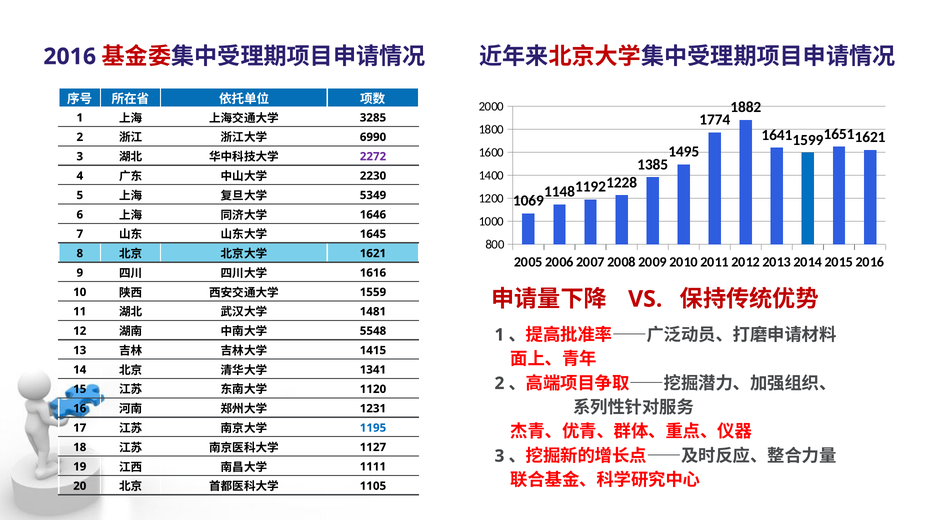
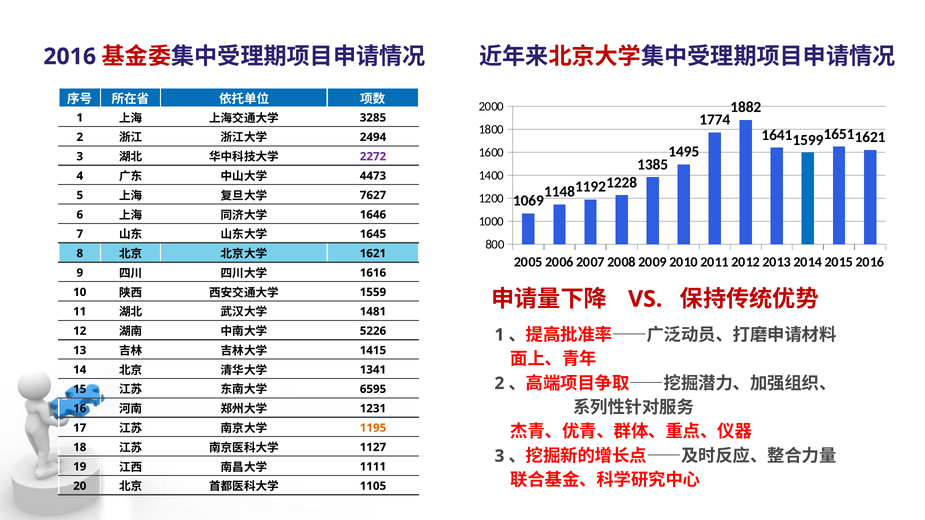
6990: 6990 -> 2494
2230: 2230 -> 4473
5349: 5349 -> 7627
5548: 5548 -> 5226
1120: 1120 -> 6595
1195 colour: blue -> orange
